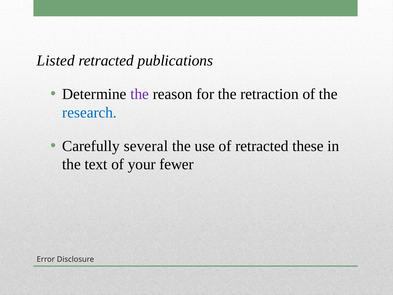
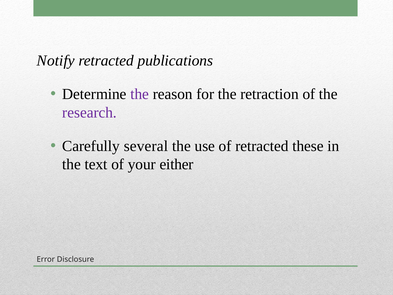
Listed: Listed -> Notify
research colour: blue -> purple
fewer: fewer -> either
